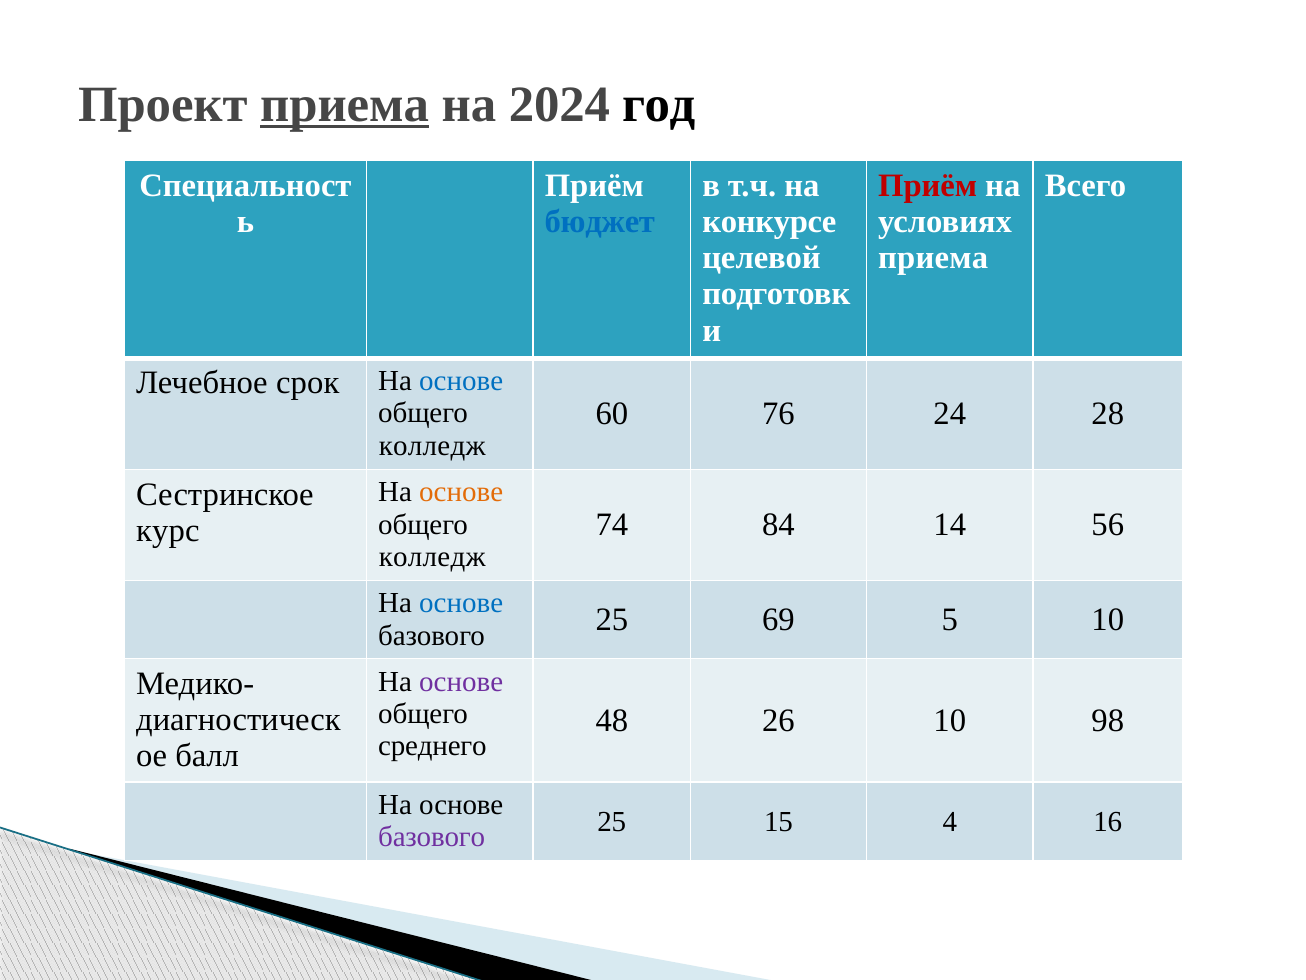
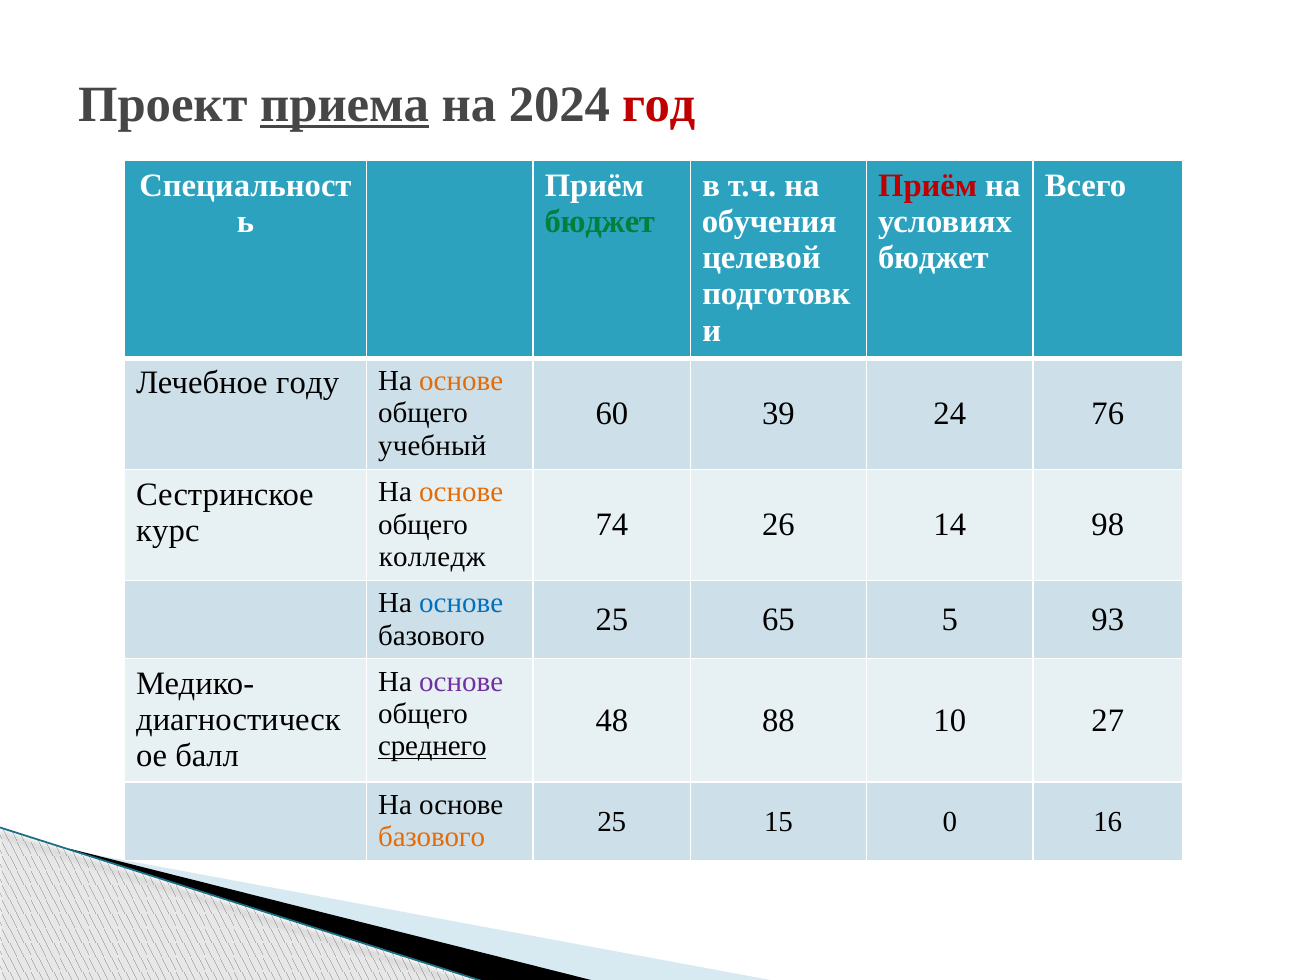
год colour: black -> red
бюджет at (600, 222) colour: blue -> green
конкурсе: конкурсе -> обучения
приема at (933, 258): приема -> бюджет
срок: срок -> году
основе at (461, 381) colour: blue -> orange
76: 76 -> 39
28: 28 -> 76
колледж at (432, 445): колледж -> учебный
84: 84 -> 26
56: 56 -> 98
69: 69 -> 65
5 10: 10 -> 93
26: 26 -> 88
98: 98 -> 27
среднего underline: none -> present
4: 4 -> 0
базового at (432, 837) colour: purple -> orange
